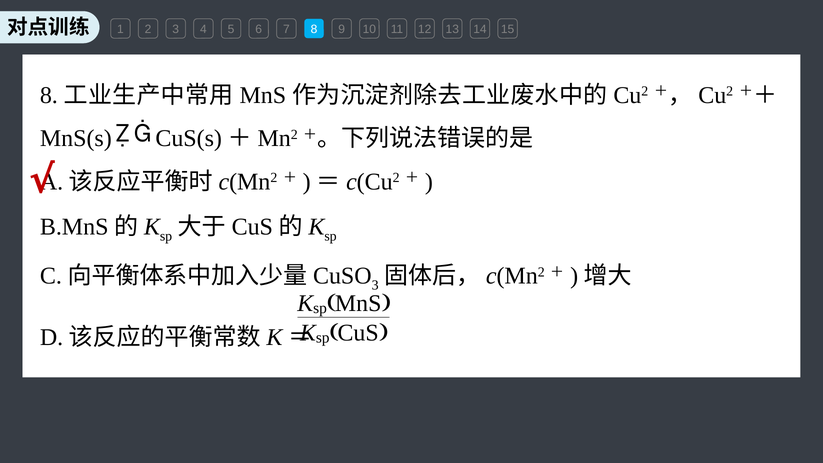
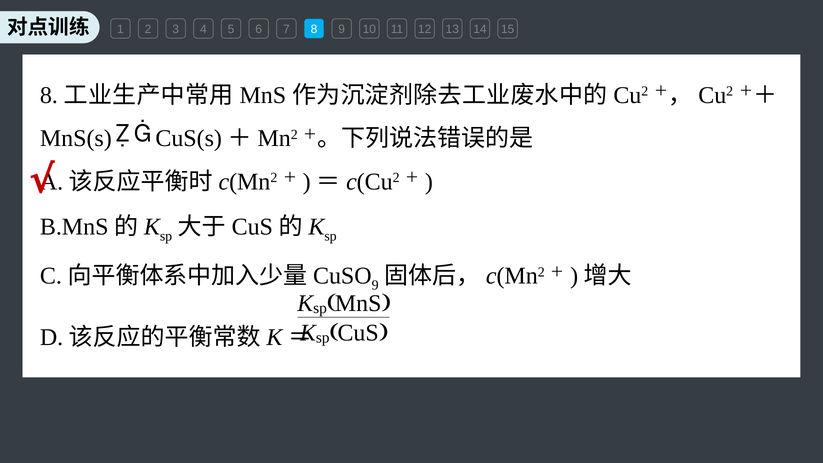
3 at (375, 285): 3 -> 9
